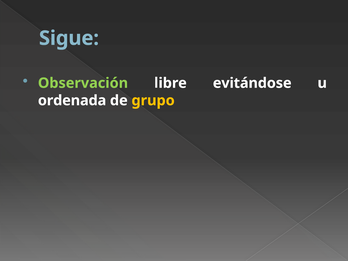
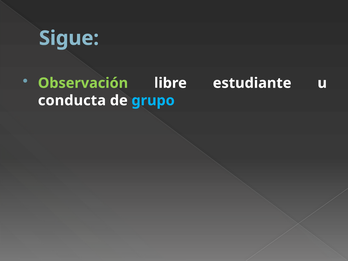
evitándose: evitándose -> estudiante
ordenada: ordenada -> conducta
grupo colour: yellow -> light blue
